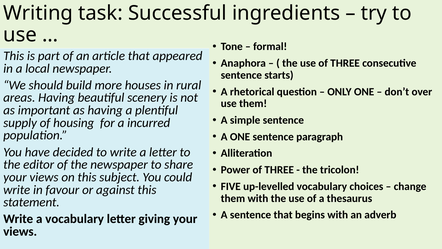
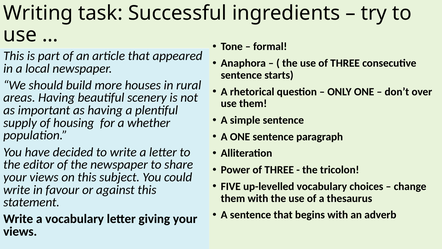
incurred: incurred -> whether
